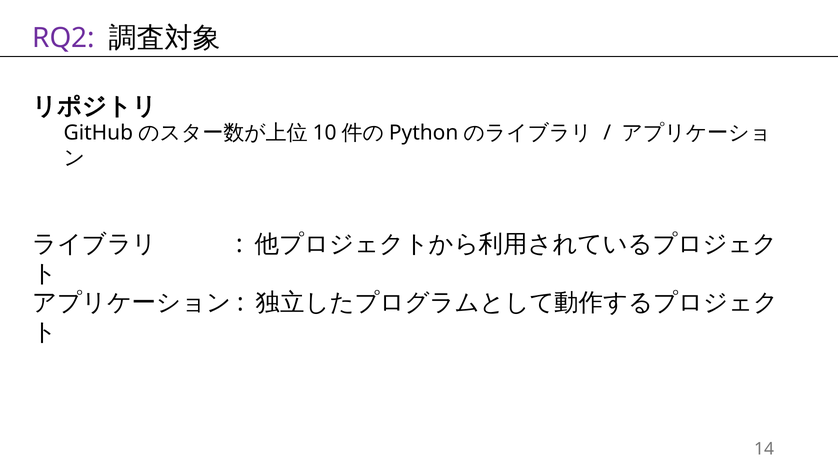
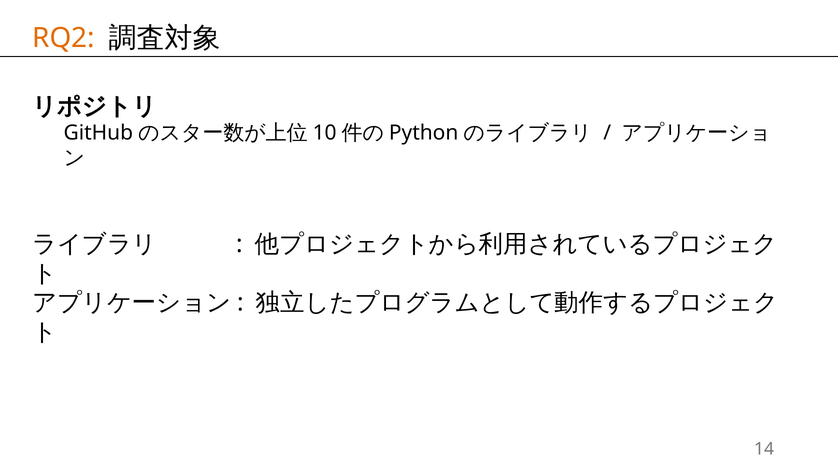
RQ2 colour: purple -> orange
